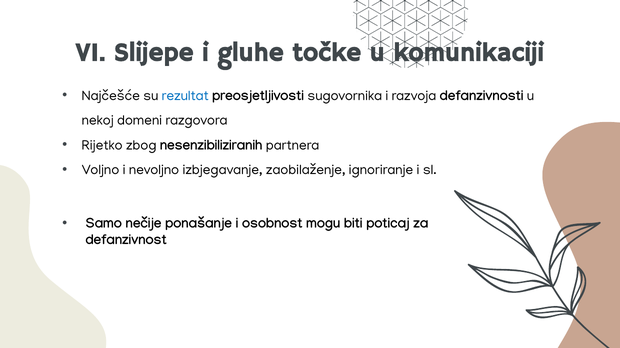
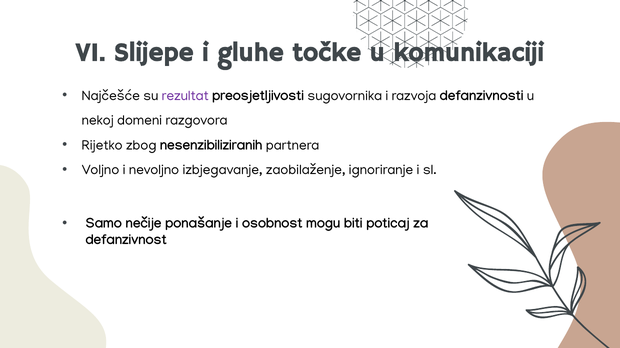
rezultat colour: blue -> purple
